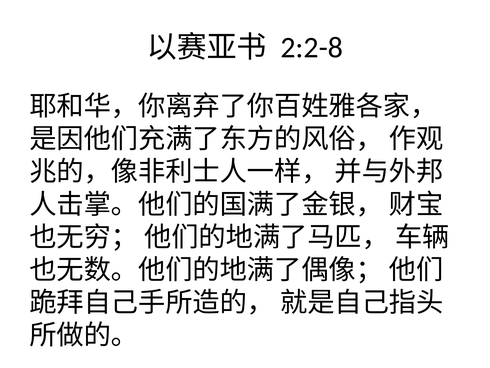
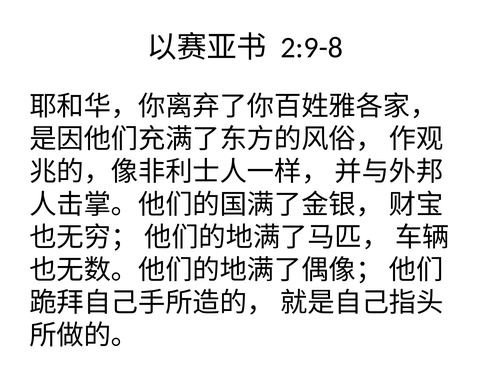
2:2-8: 2:2-8 -> 2:9-8
